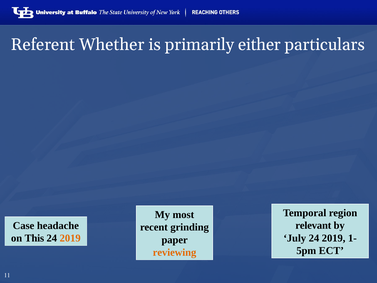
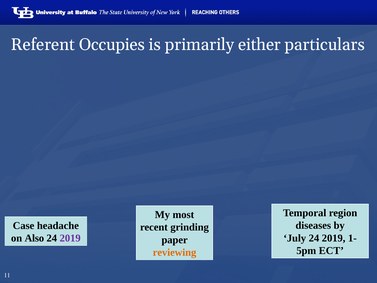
Whether: Whether -> Occupies
relevant: relevant -> diseases
This: This -> Also
2019 at (70, 238) colour: orange -> purple
